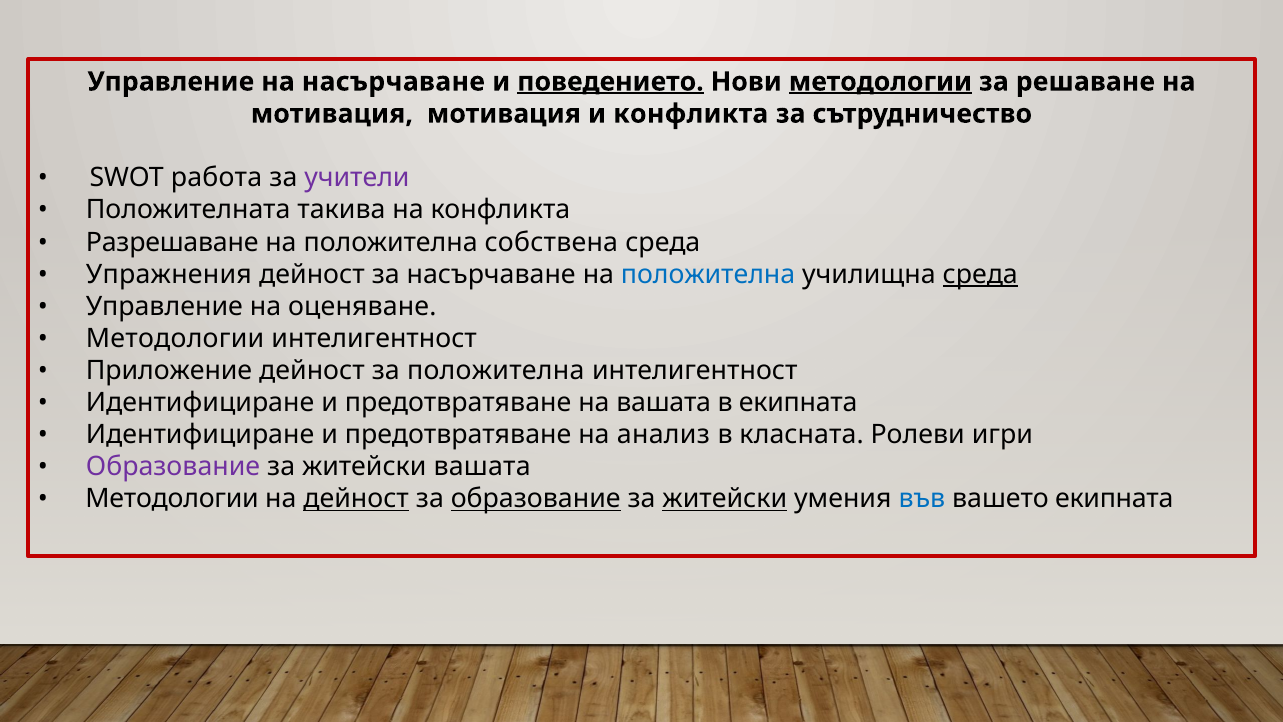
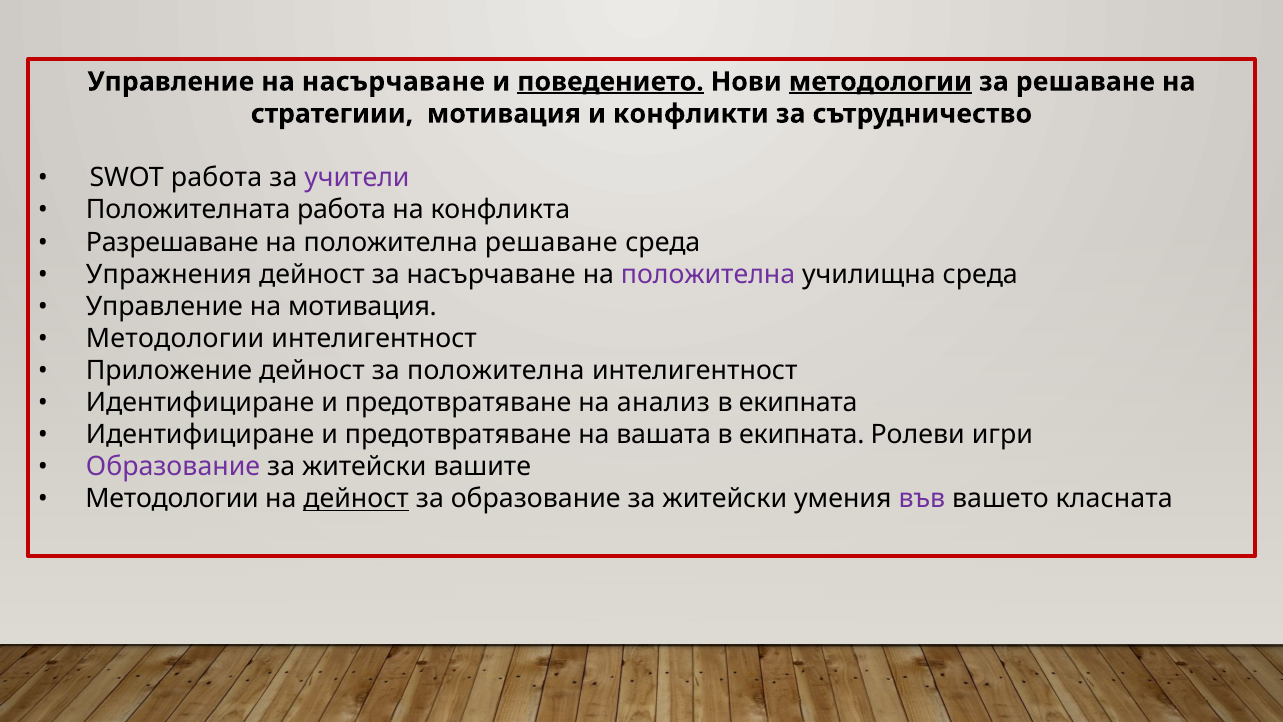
мотивация at (332, 114): мотивация -> стратегиии
и конфликта: конфликта -> конфликти
Положителната такива: такива -> работа
положителна собствена: собствена -> решаване
положителна at (708, 274) colour: blue -> purple
среда at (980, 274) underline: present -> none
на оценяване: оценяване -> мотивация
на вашата: вашата -> анализ
анализ: анализ -> вашата
класната at (802, 435): класната -> екипната
житейски вашата: вашата -> вашите
образование at (536, 499) underline: present -> none
житейски at (725, 499) underline: present -> none
във colour: blue -> purple
вашето екипната: екипната -> класната
